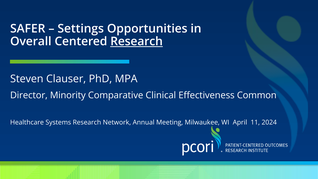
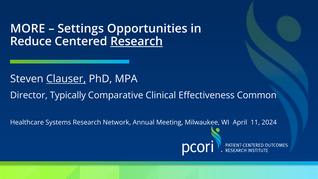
SAFER: SAFER -> MORE
Overall: Overall -> Reduce
Clauser underline: none -> present
Minority: Minority -> Typically
